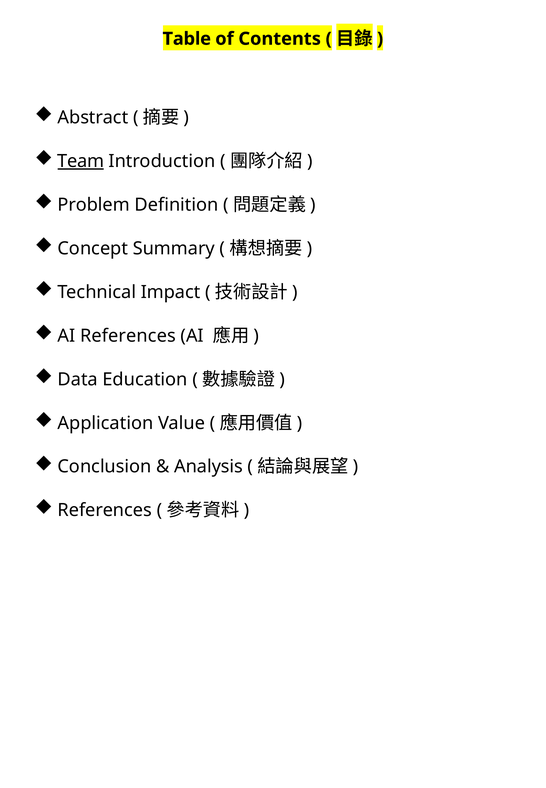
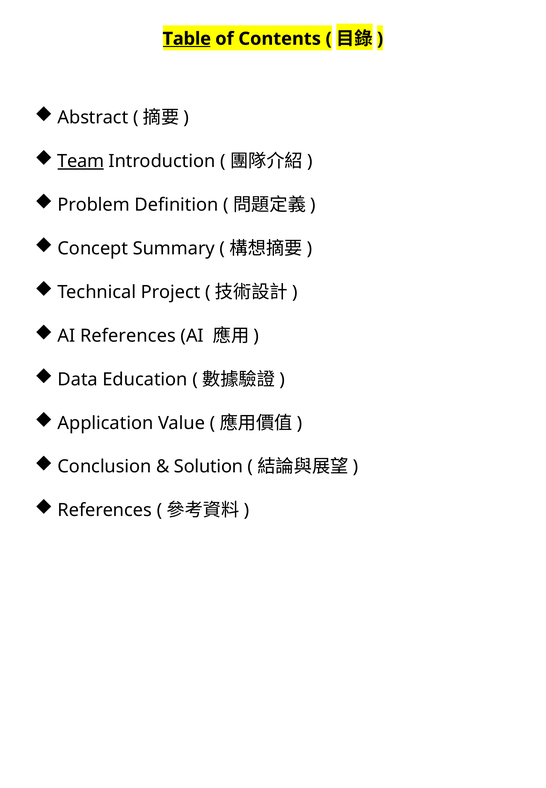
Table underline: none -> present
Impact: Impact -> Project
Analysis: Analysis -> Solution
